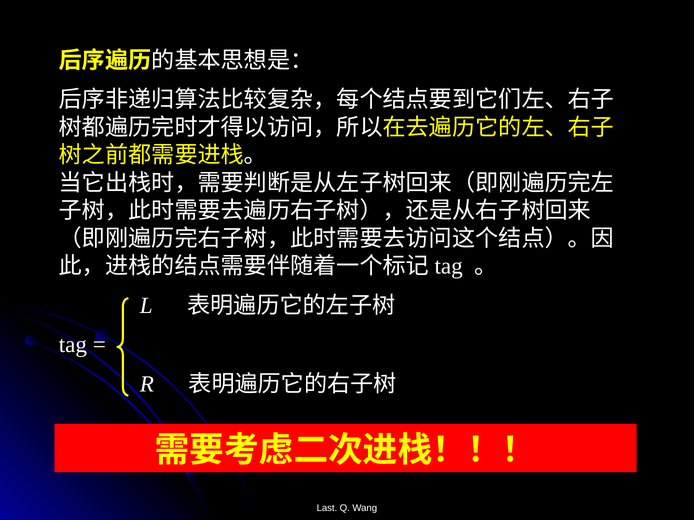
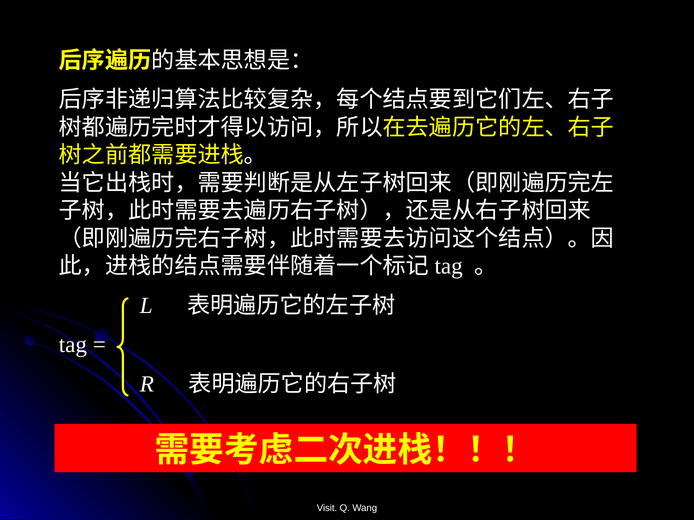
Last: Last -> Visit
